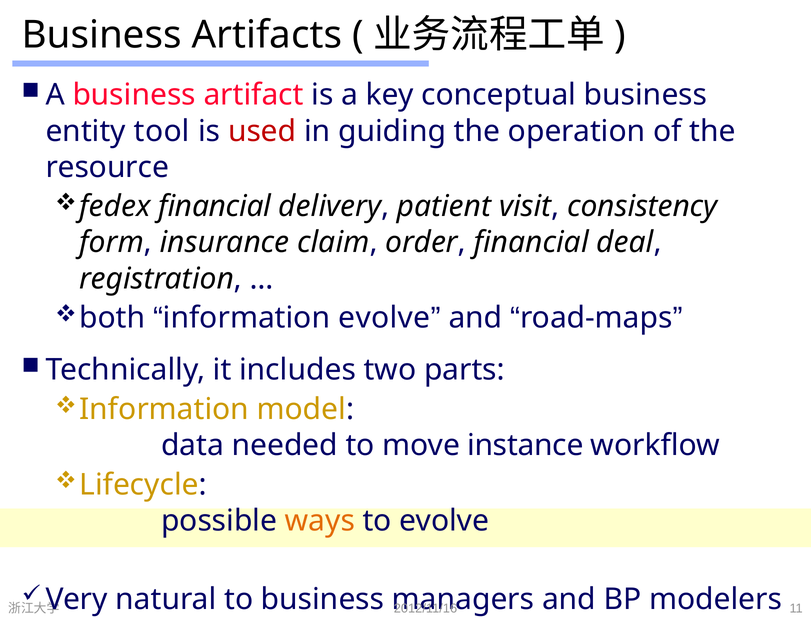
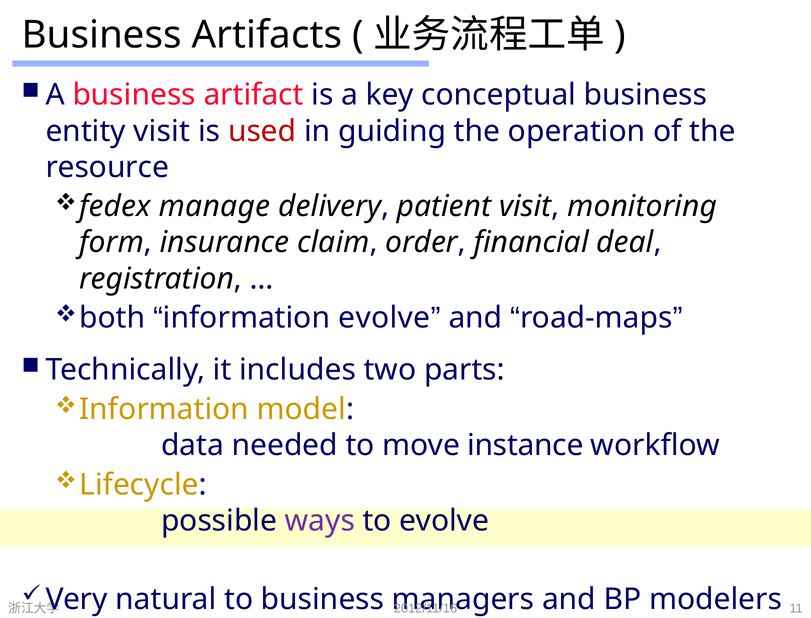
entity tool: tool -> visit
fedex financial: financial -> manage
consistency: consistency -> monitoring
ways colour: orange -> purple
